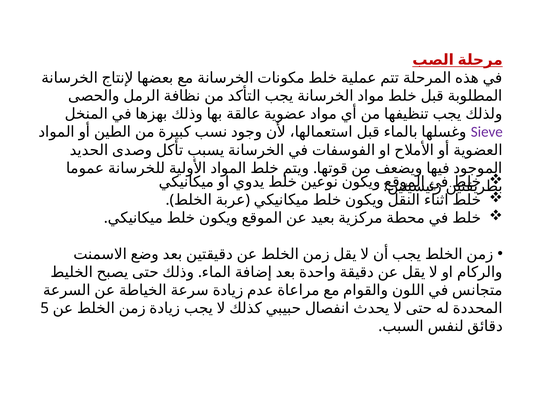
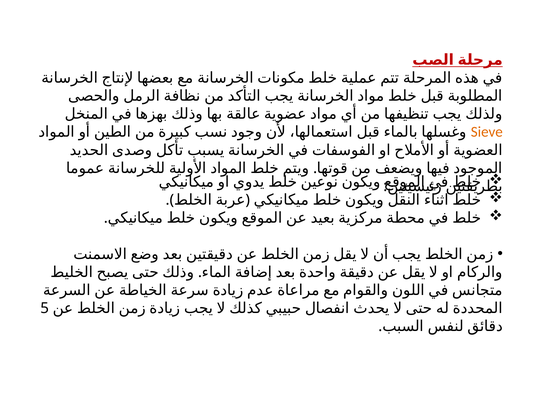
Sieve colour: purple -> orange
